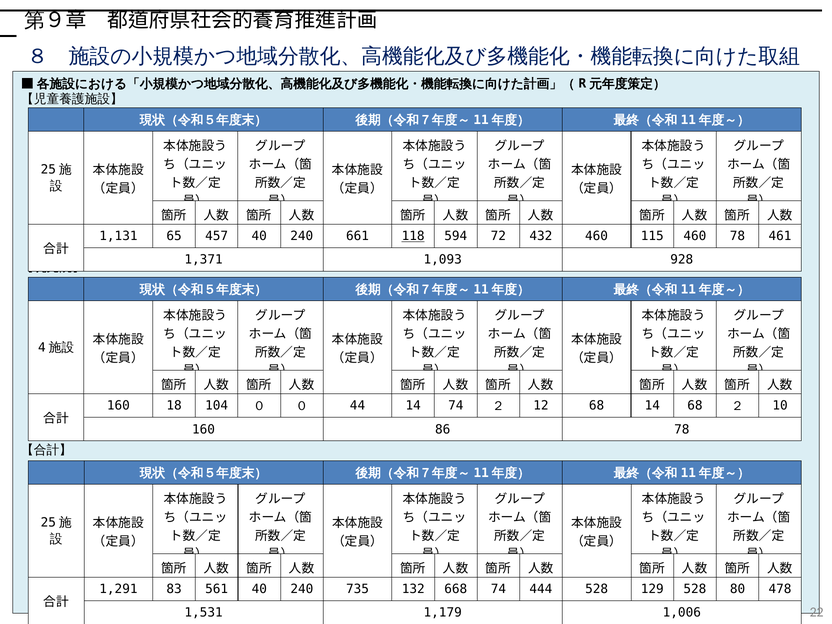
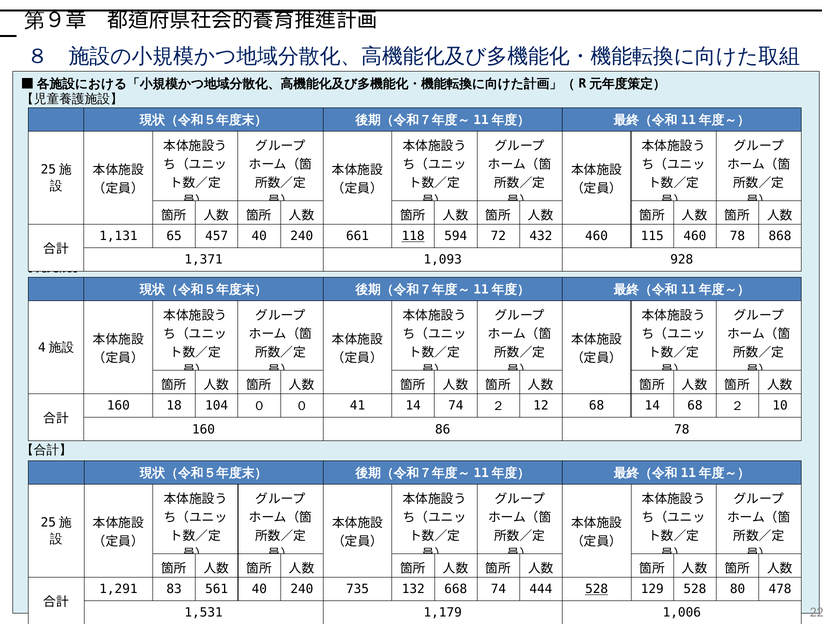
461: 461 -> 868
44: 44 -> 41
528 at (597, 589) underline: none -> present
